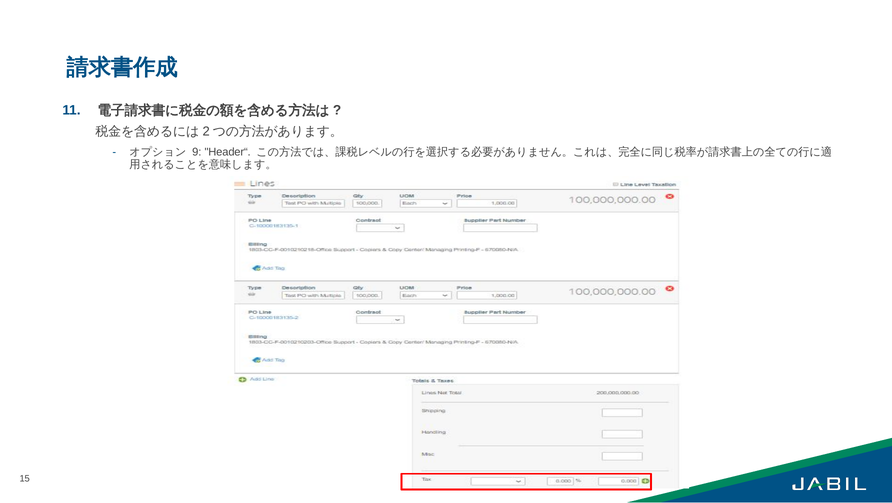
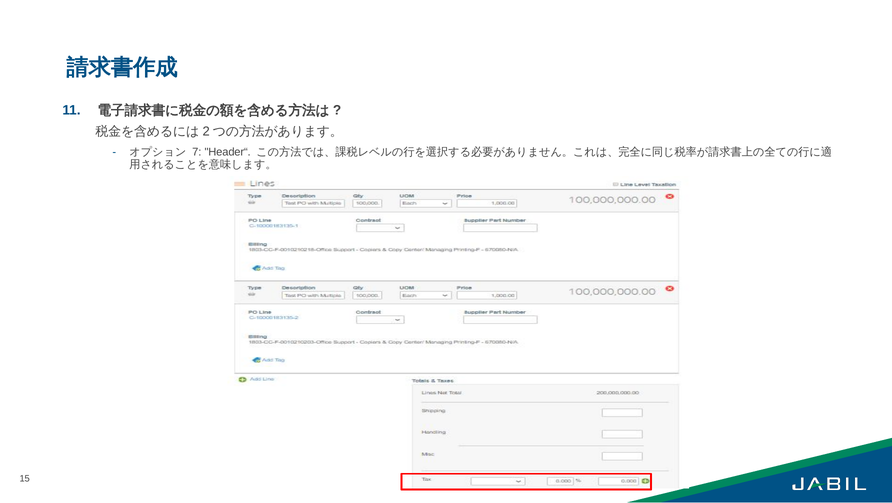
9: 9 -> 7
